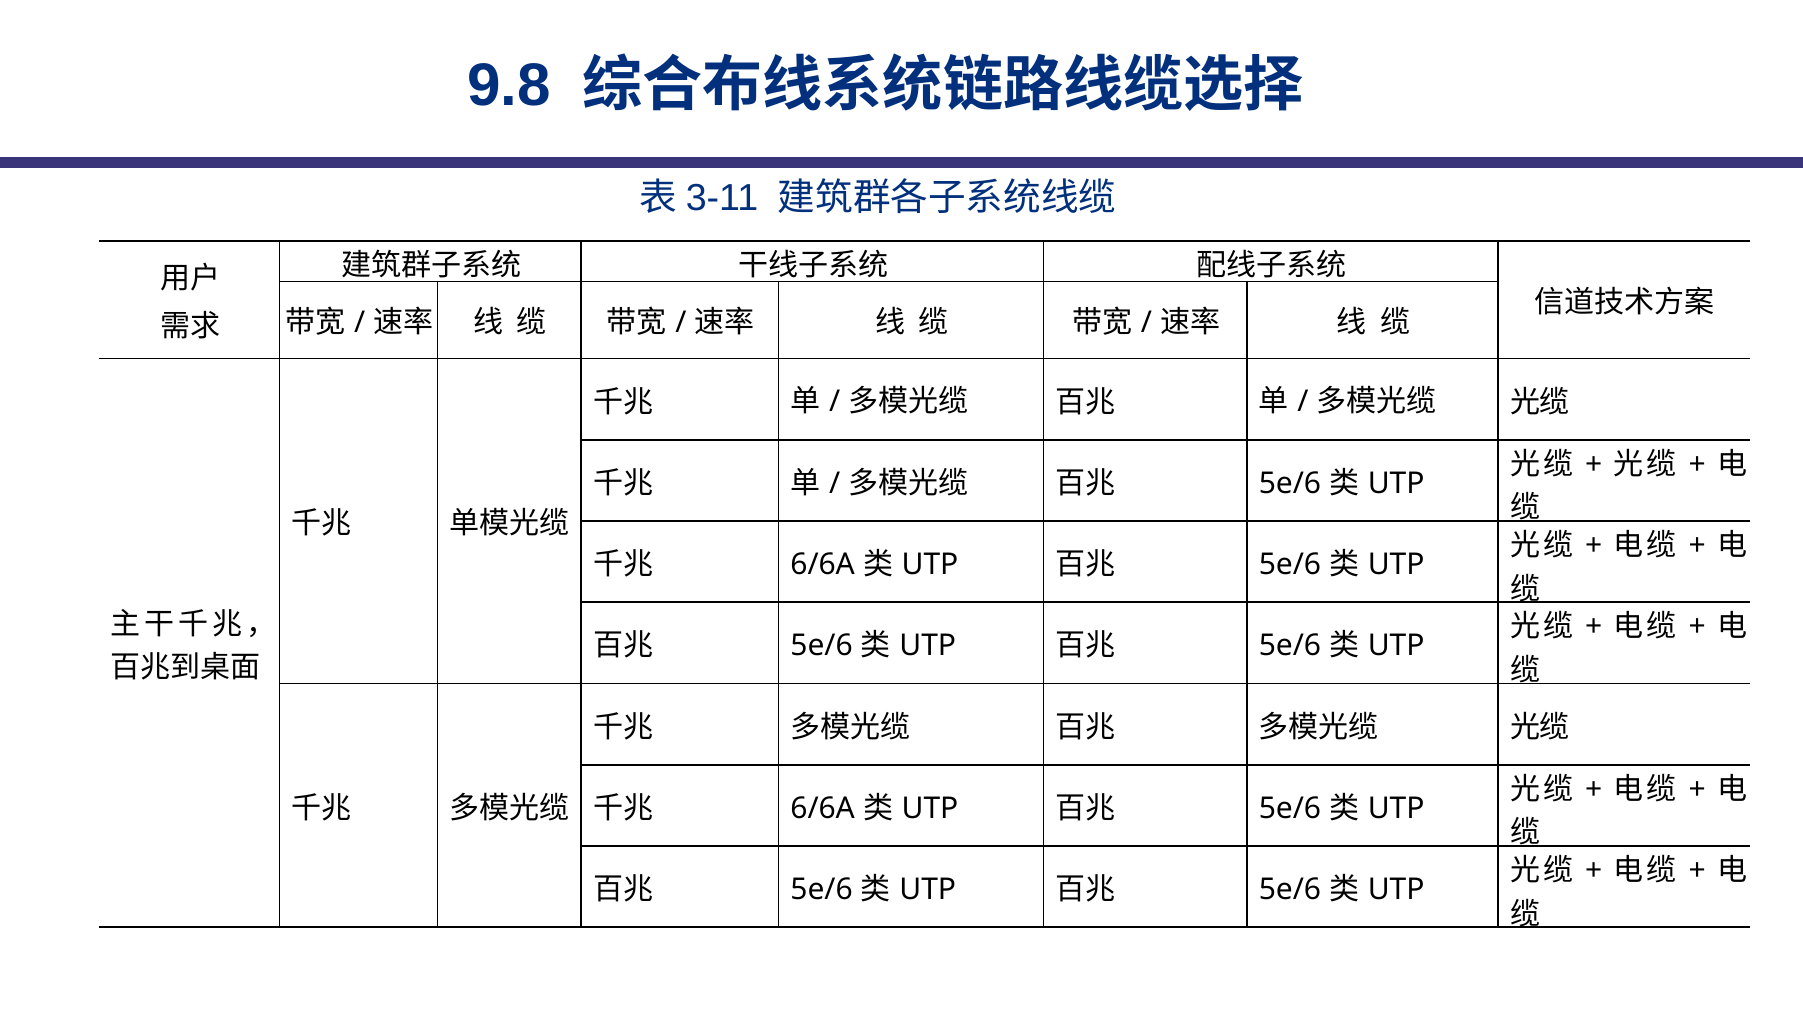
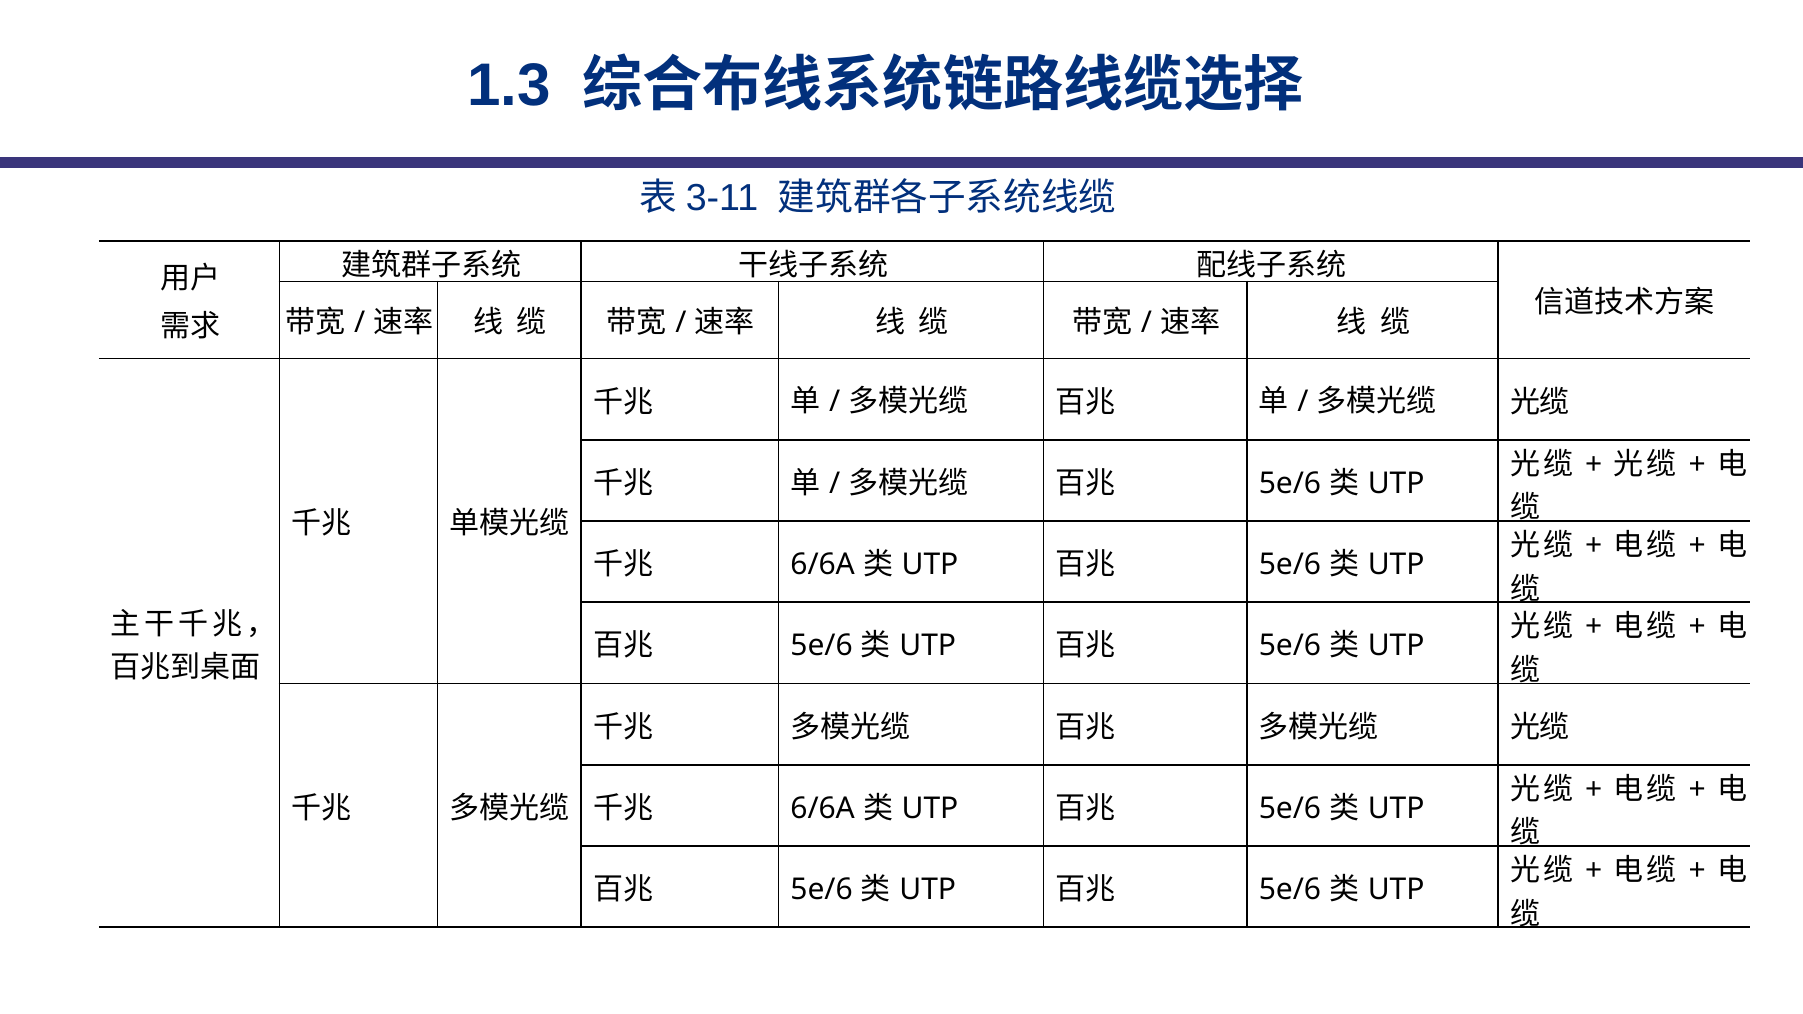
9.8: 9.8 -> 1.3
